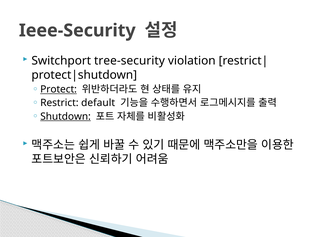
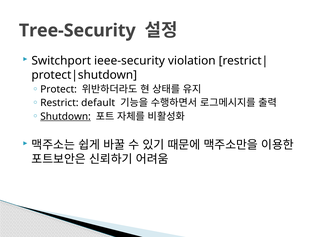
Ieee-Security: Ieee-Security -> Tree-Security
tree-security: tree-security -> ieee-security
Protect underline: present -> none
